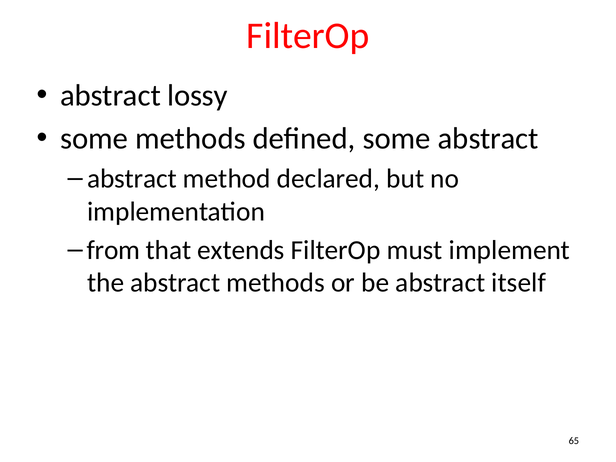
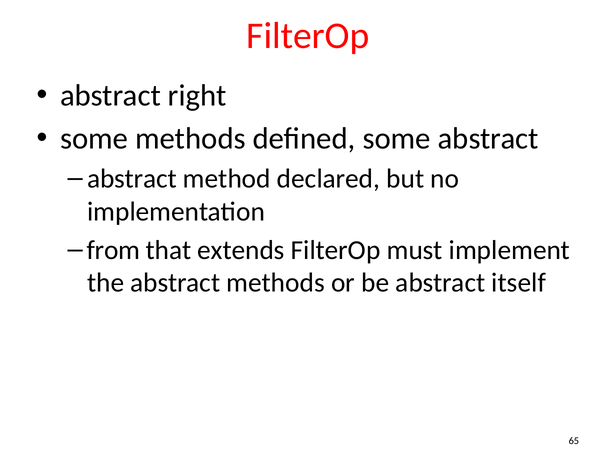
lossy: lossy -> right
